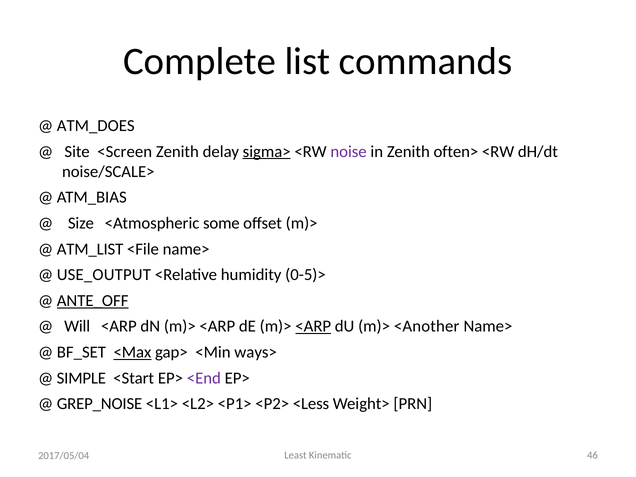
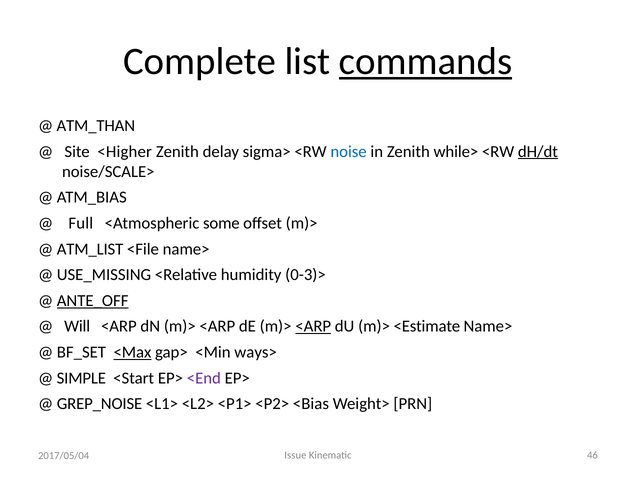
commands underline: none -> present
ATM_DOES: ATM_DOES -> ATM_THAN
<Screen: <Screen -> <Higher
sigma> underline: present -> none
noise colour: purple -> blue
often>: often> -> while>
dH/dt underline: none -> present
Size: Size -> Full
USE_OUTPUT: USE_OUTPUT -> USE_MISSING
0-5)>: 0-5)> -> 0-3)>
<Another: <Another -> <Estimate
<Less: <Less -> <Bias
Least: Least -> Issue
